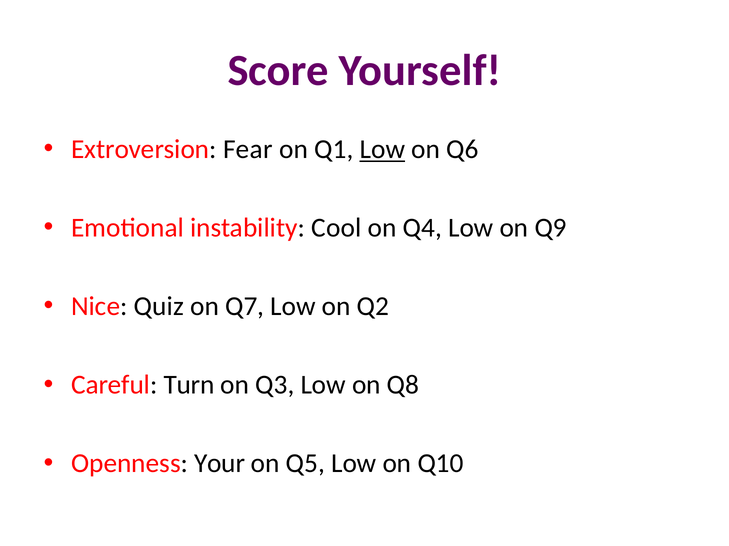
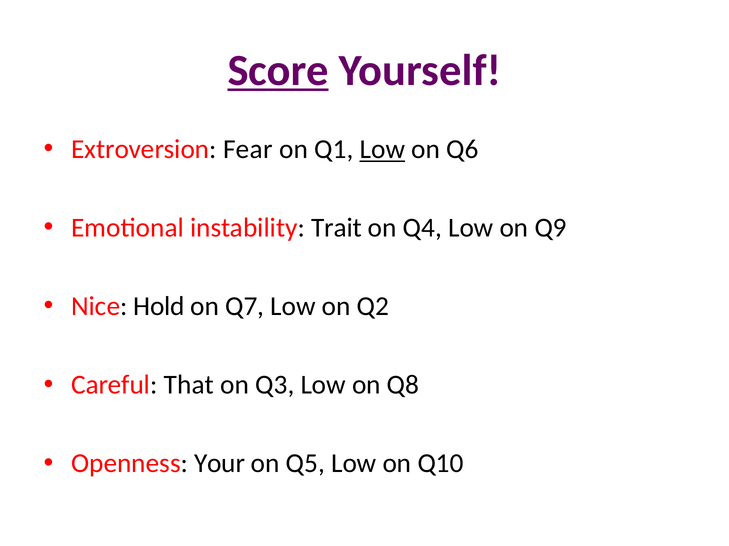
Score underline: none -> present
Cool: Cool -> Trait
Quiz: Quiz -> Hold
Turn: Turn -> That
